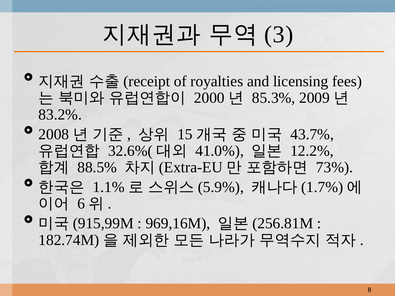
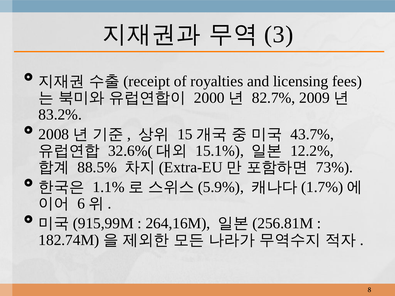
85.3%: 85.3% -> 82.7%
41.0%: 41.0% -> 15.1%
969,16M: 969,16M -> 264,16M
